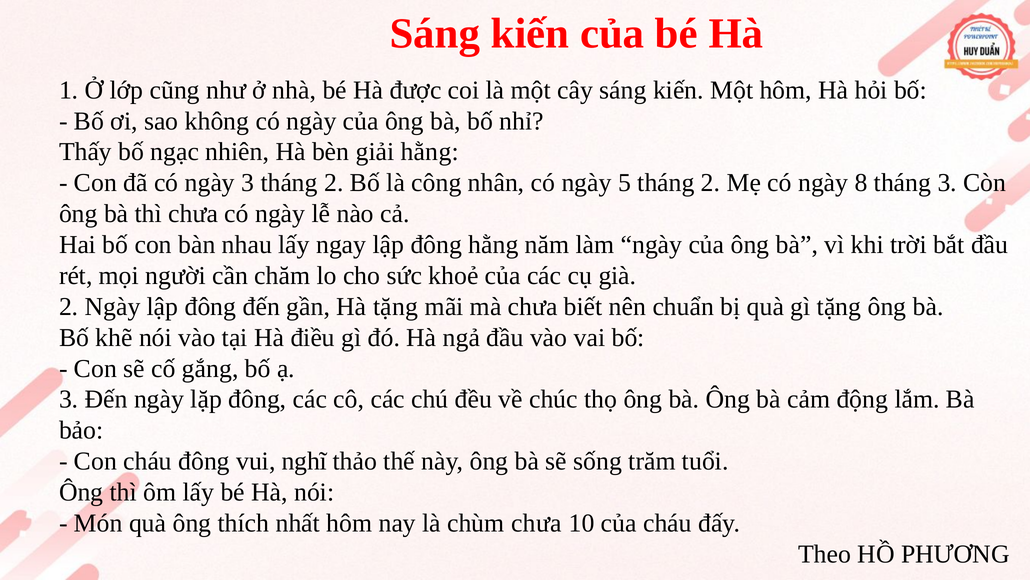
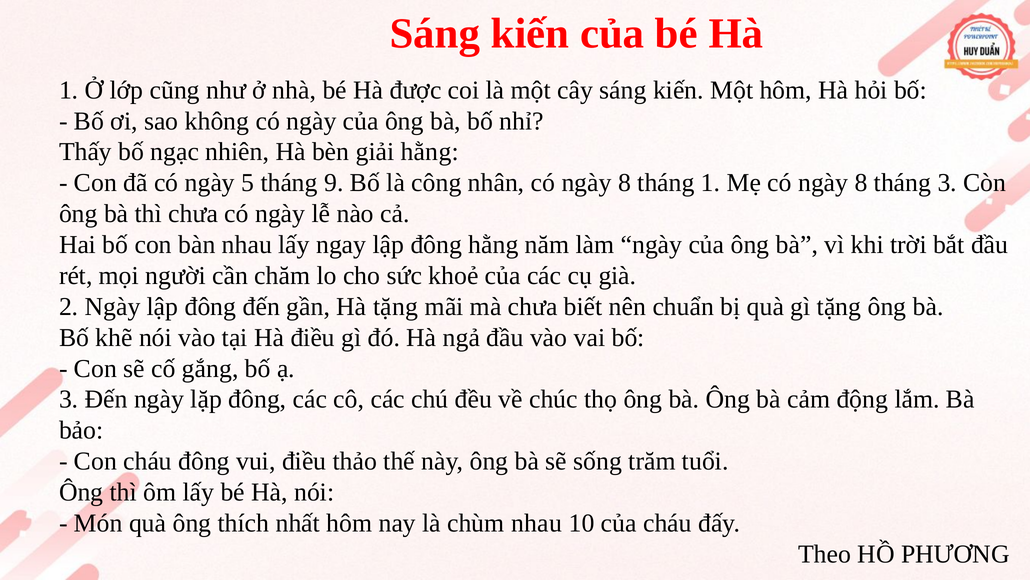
ngày 3: 3 -> 5
2 at (334, 183): 2 -> 9
nhân có ngày 5: 5 -> 8
2 at (711, 183): 2 -> 1
vui nghĩ: nghĩ -> điều
chùm chưa: chưa -> nhau
